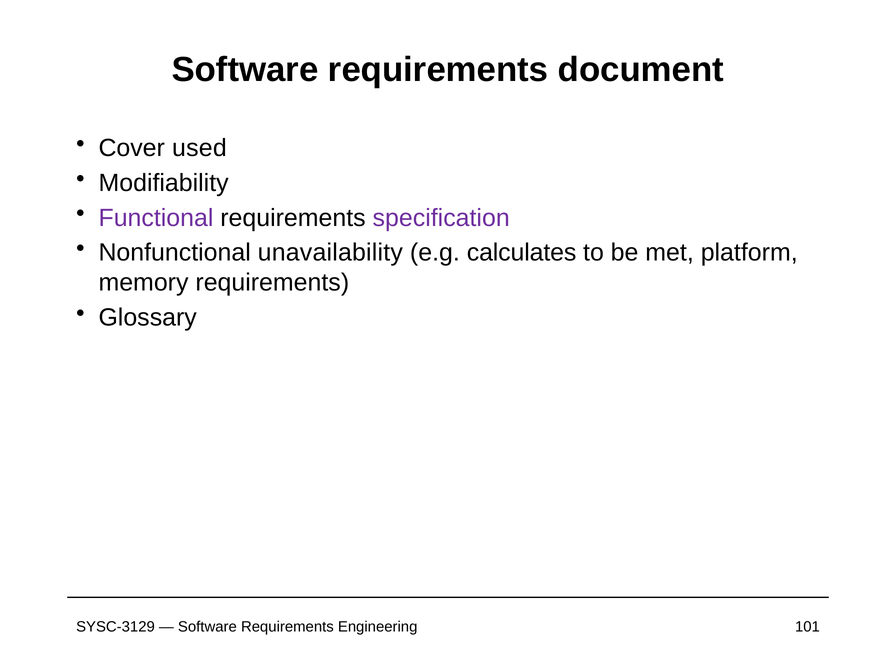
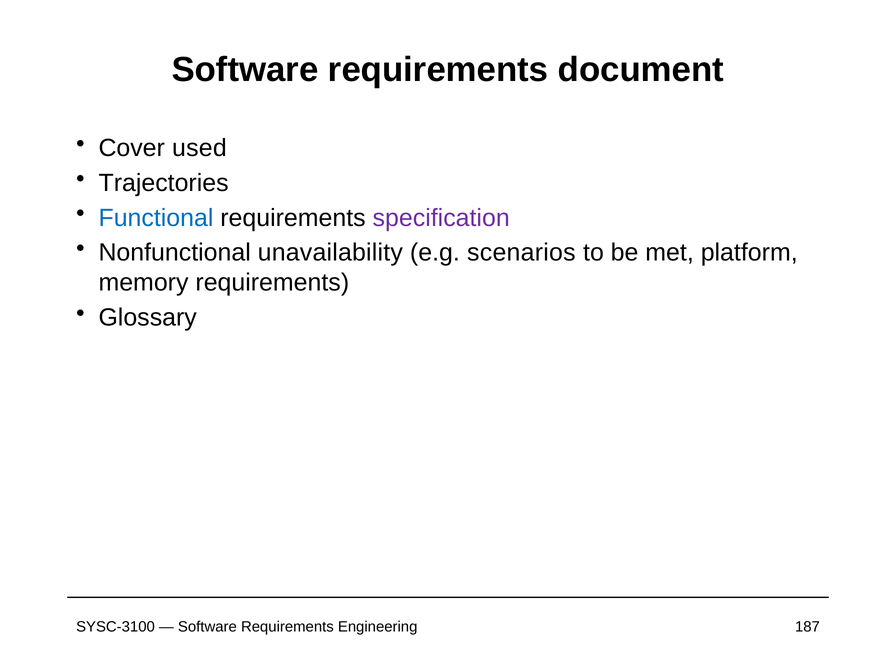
Modifiability: Modifiability -> Trajectories
Functional colour: purple -> blue
calculates: calculates -> scenarios
SYSC-3129: SYSC-3129 -> SYSC-3100
101: 101 -> 187
